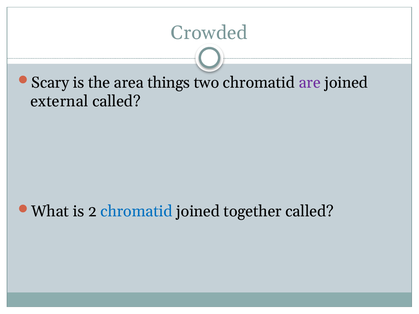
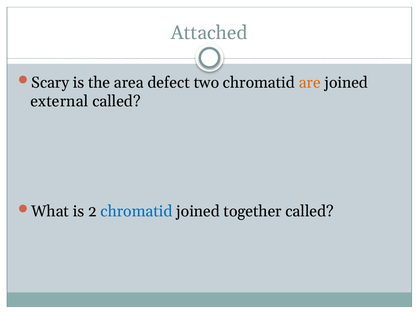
Crowded: Crowded -> Attached
things: things -> defect
are colour: purple -> orange
